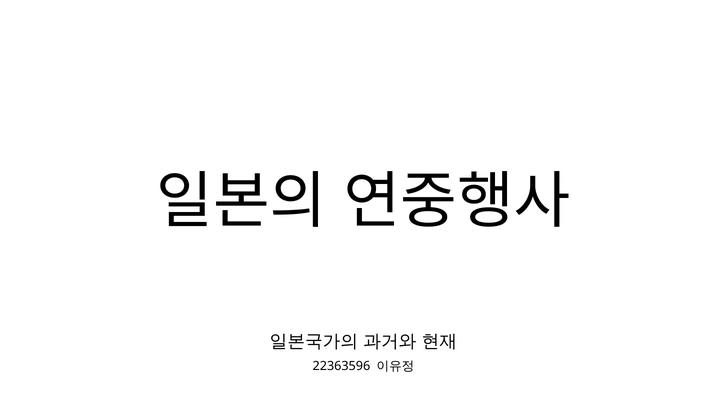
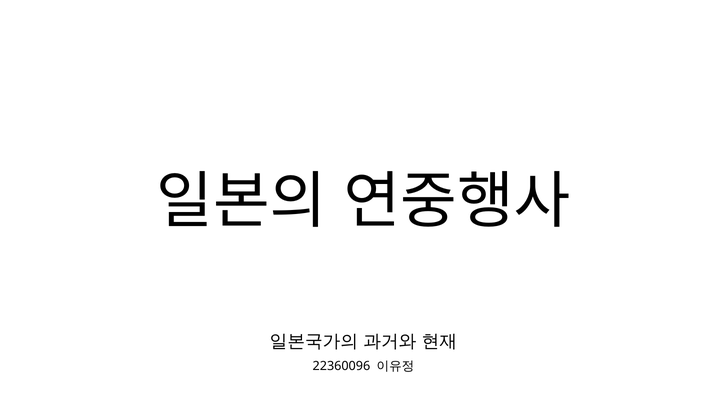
22363596: 22363596 -> 22360096
